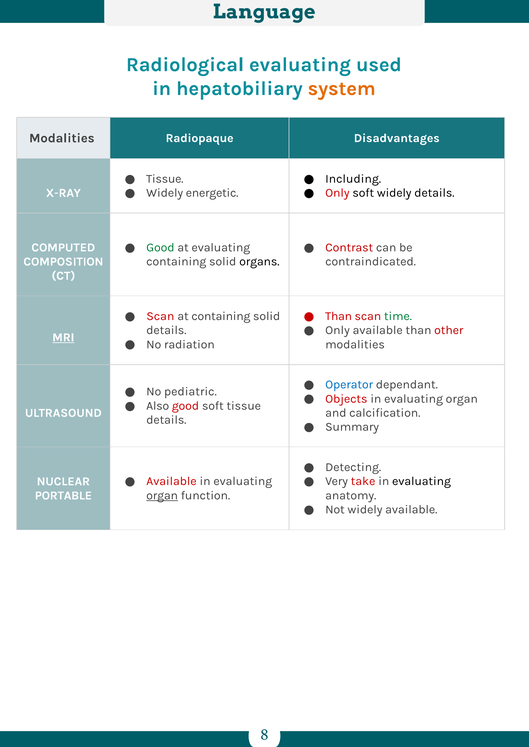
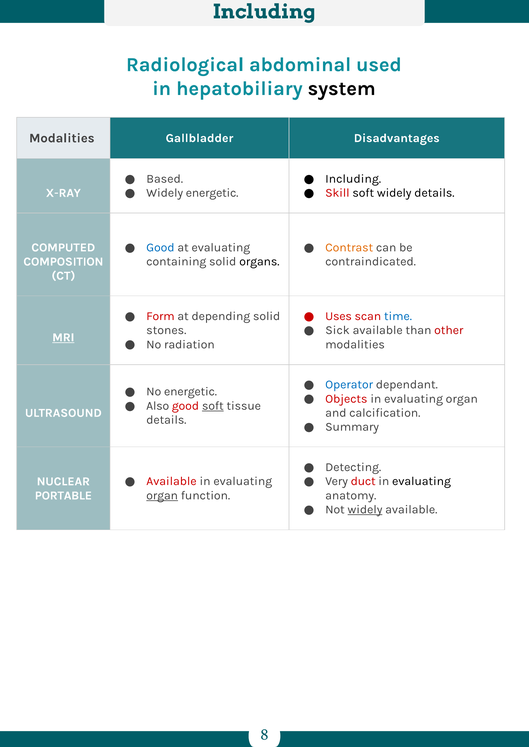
Language at (264, 12): Language -> Including
Radiological evaluating: evaluating -> abdominal
system colour: orange -> black
Radiopaque: Radiopaque -> Gallbladder
Tissue at (165, 179): Tissue -> Based
Only at (337, 193): Only -> Skill
Good at (160, 247) colour: green -> blue
Contrast colour: red -> orange
Scan at (160, 316): Scan -> Form
at containing: containing -> depending
Than at (339, 316): Than -> Uses
time colour: green -> blue
Only at (338, 330): Only -> Sick
details at (166, 330): details -> stones
No pediatric: pediatric -> energetic
soft at (213, 406) underline: none -> present
take: take -> duct
widely at (365, 509) underline: none -> present
